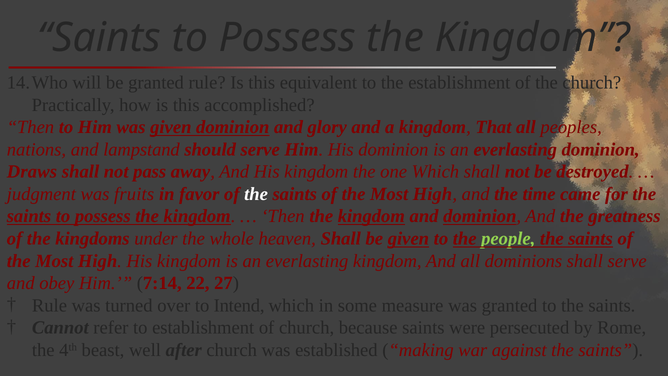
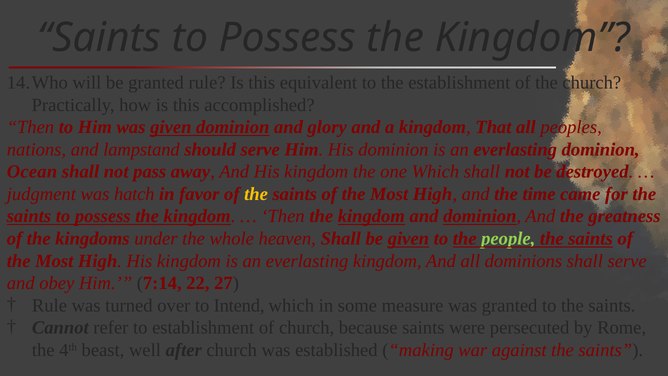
Draws: Draws -> Ocean
fruits: fruits -> hatch
the at (256, 194) colour: white -> yellow
